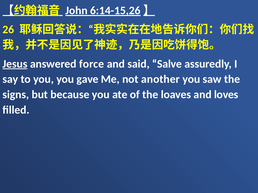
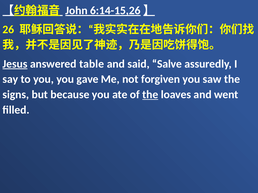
force: force -> table
another: another -> forgiven
the at (150, 95) underline: none -> present
loves: loves -> went
